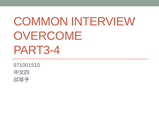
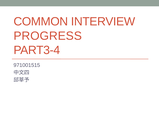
OVERCOME: OVERCOME -> PROGRESS
